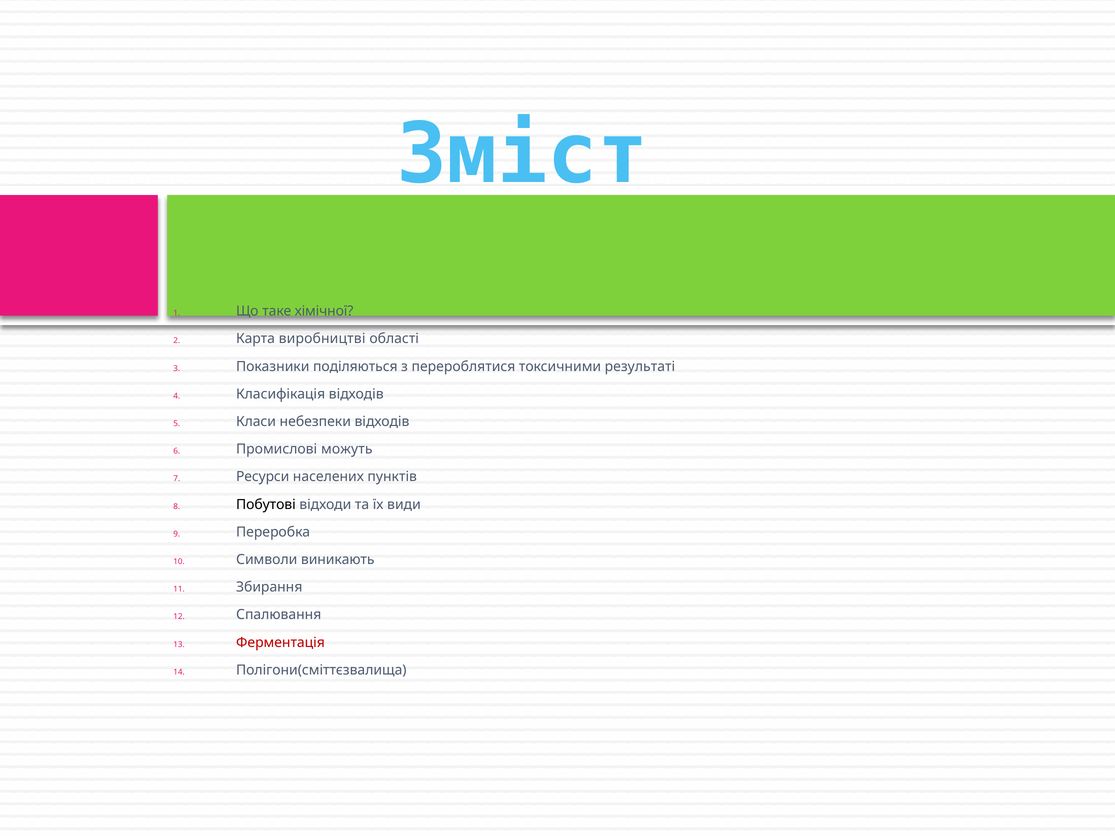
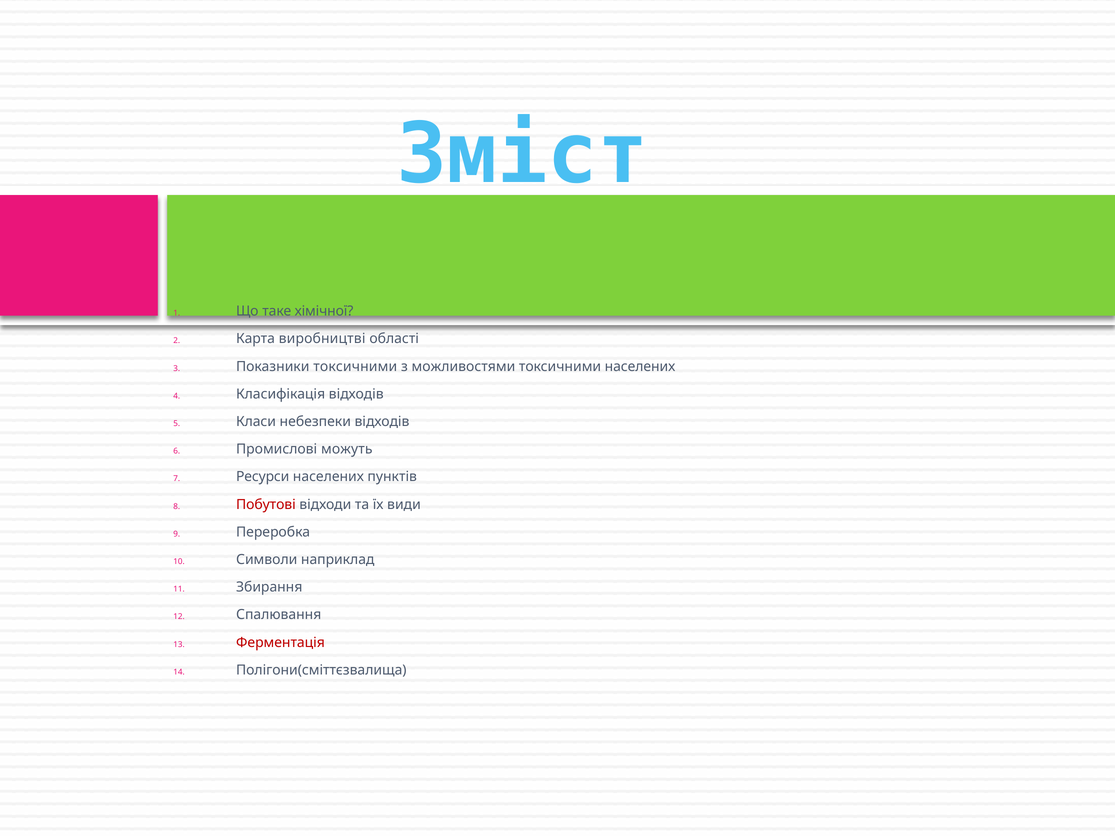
Показники поділяються: поділяються -> токсичними
перероблятися: перероблятися -> можливостями
токсичними результаті: результаті -> населених
Побутові colour: black -> red
виникають: виникають -> наприклад
